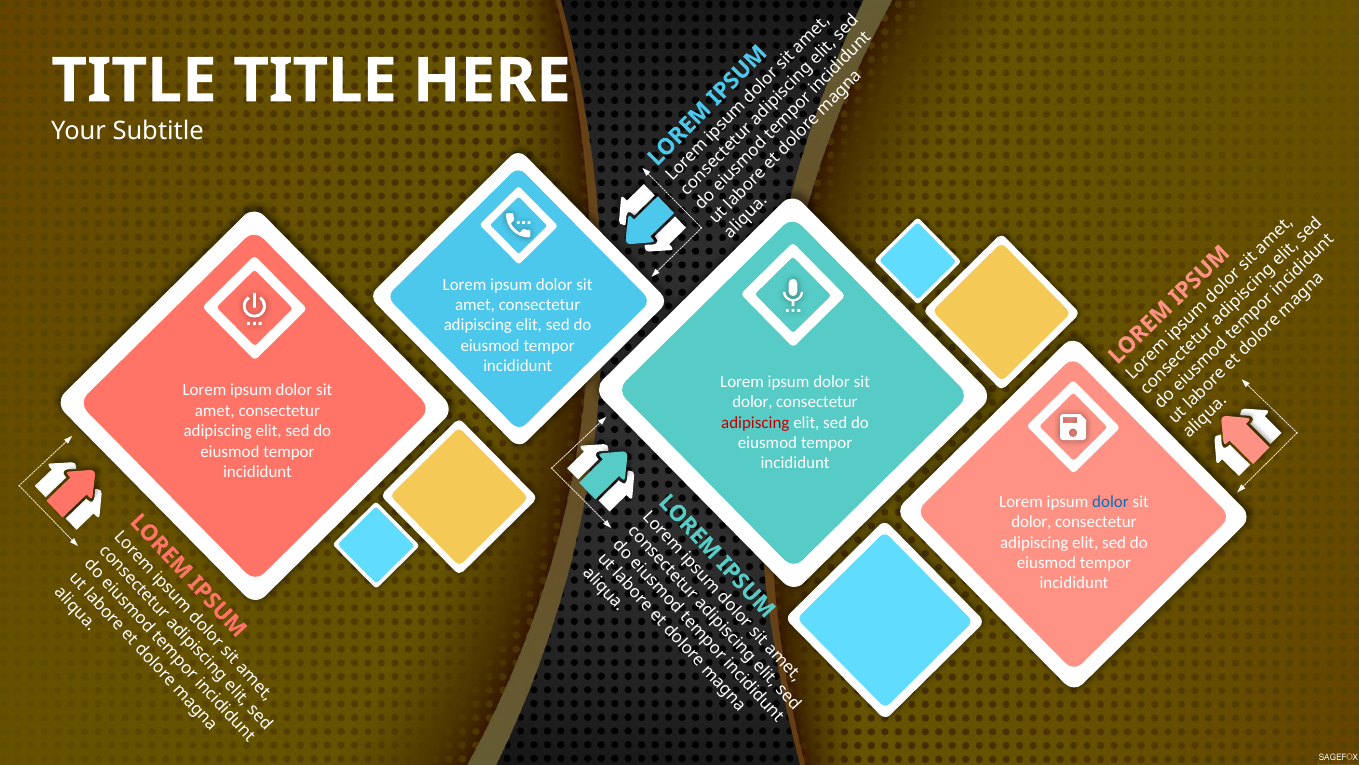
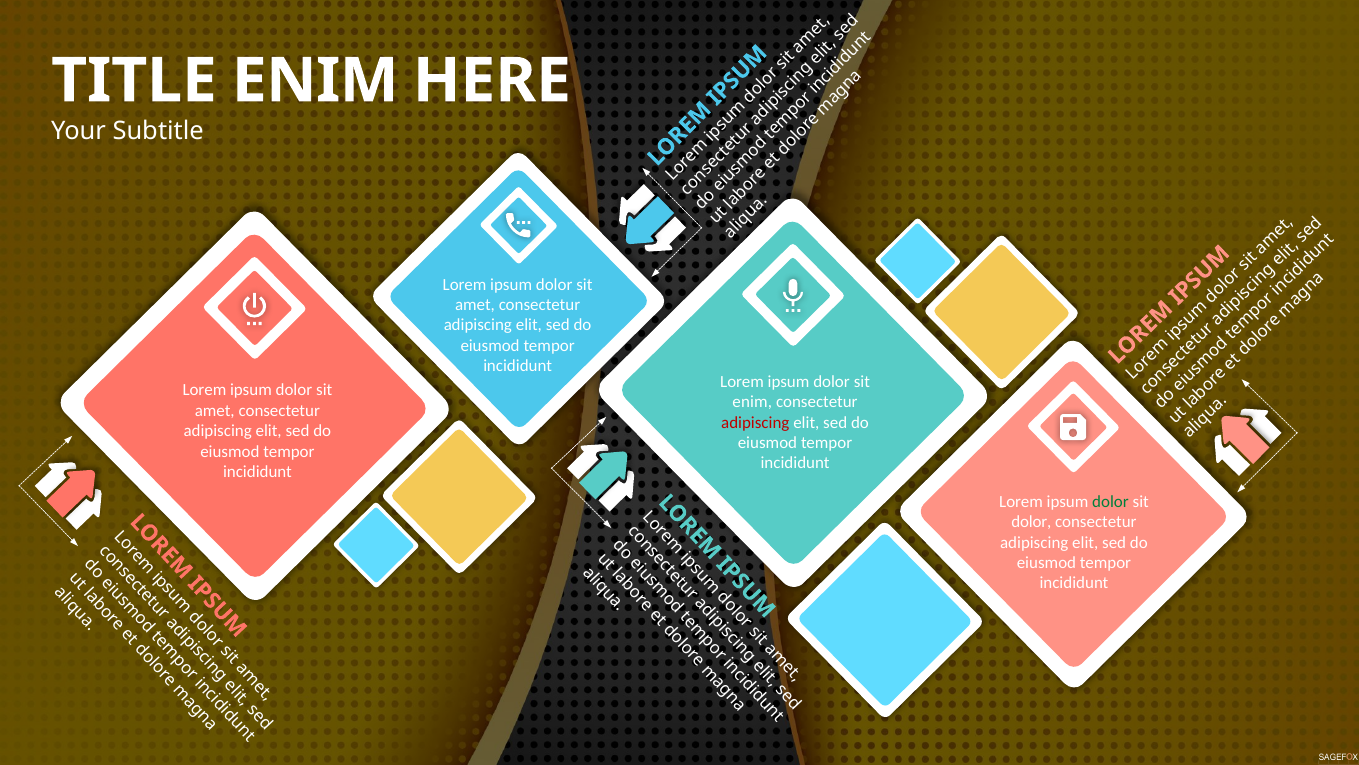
TITLE at (315, 81): TITLE -> ENIM
dolor at (752, 402): dolor -> enim
dolor at (1111, 501) colour: blue -> green
